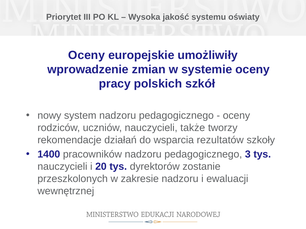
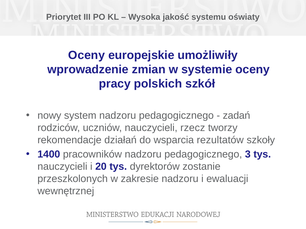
oceny at (236, 116): oceny -> zadań
także: także -> rzecz
